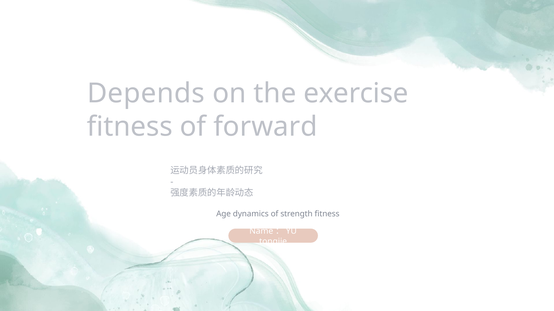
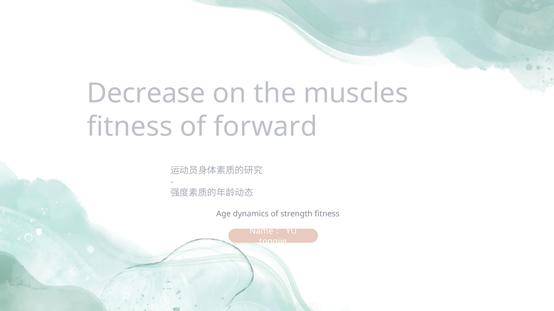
Depends: Depends -> Decrease
exercise: exercise -> muscles
